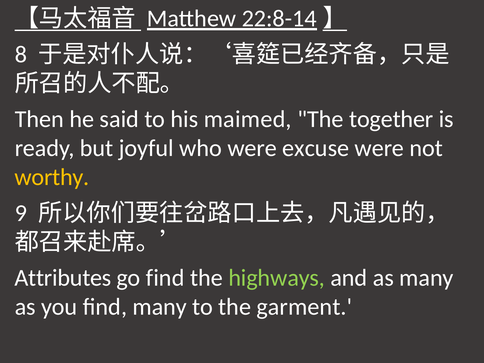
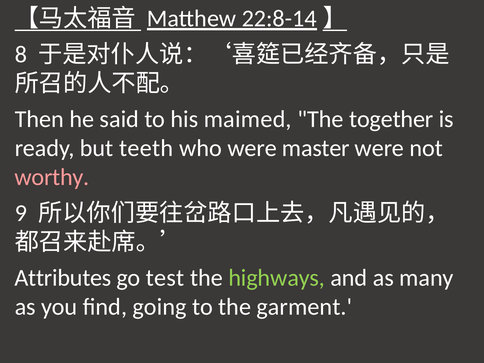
joyful: joyful -> teeth
excuse: excuse -> master
worthy colour: yellow -> pink
go find: find -> test
find many: many -> going
